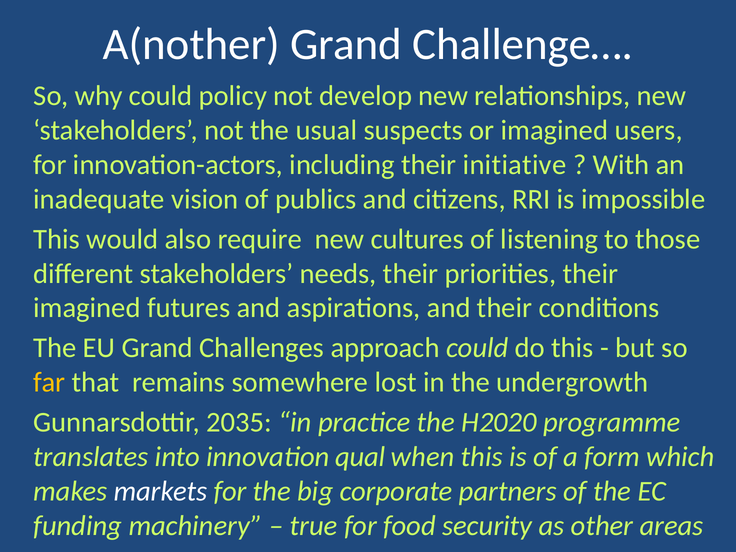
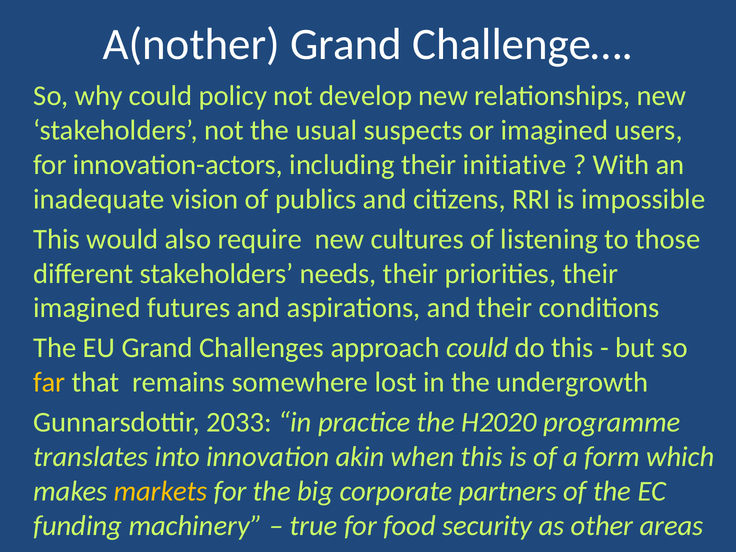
2035: 2035 -> 2033
qual: qual -> akin
markets colour: white -> yellow
